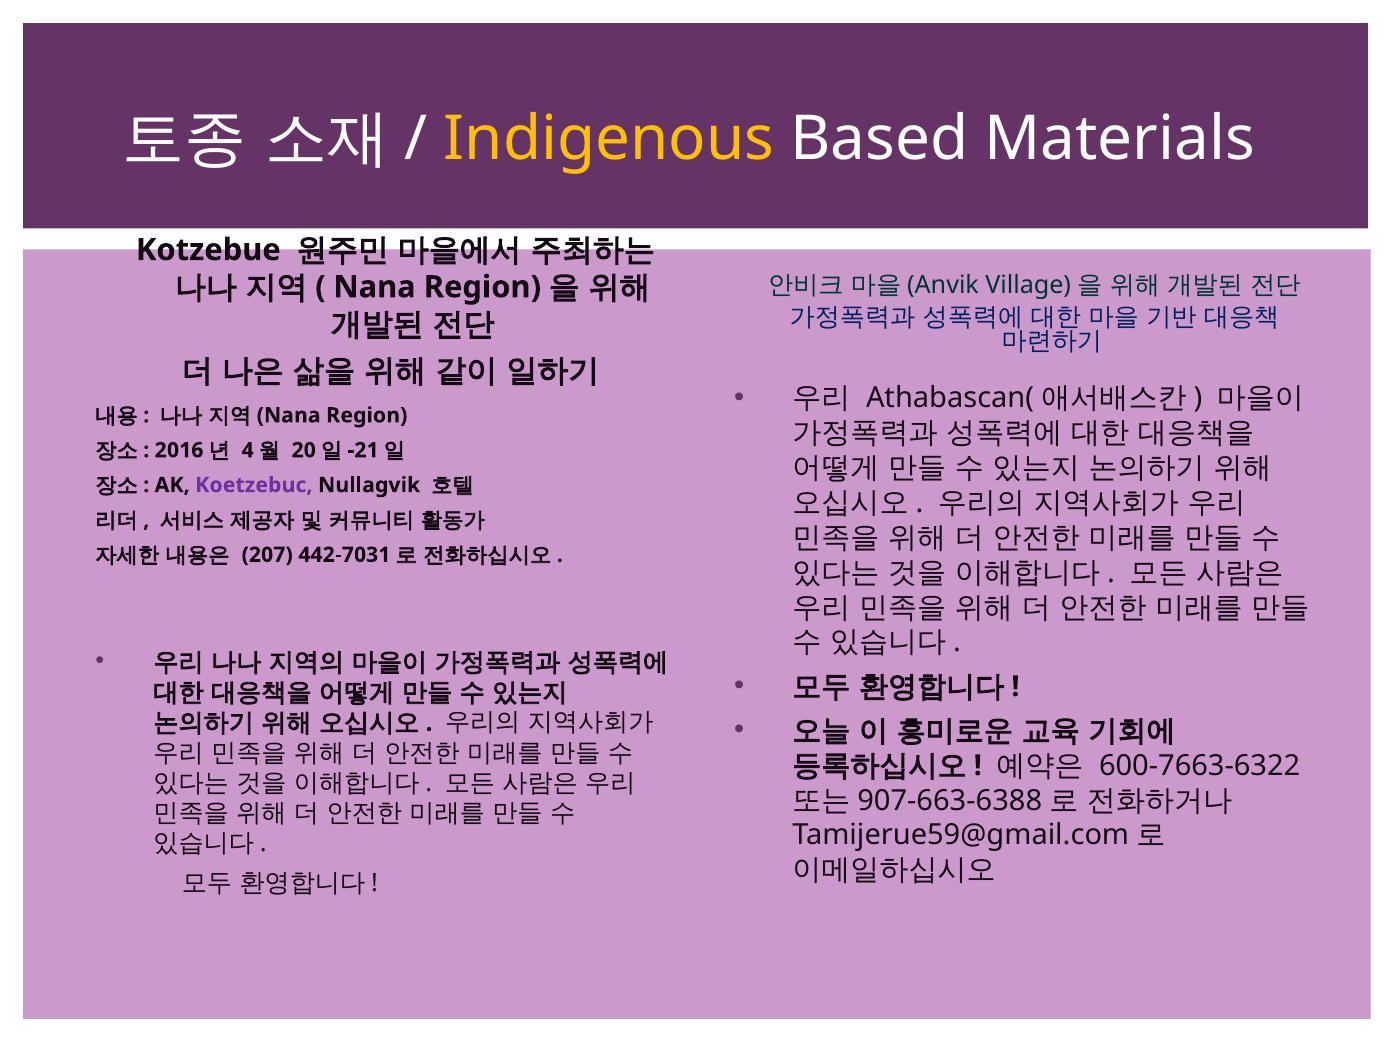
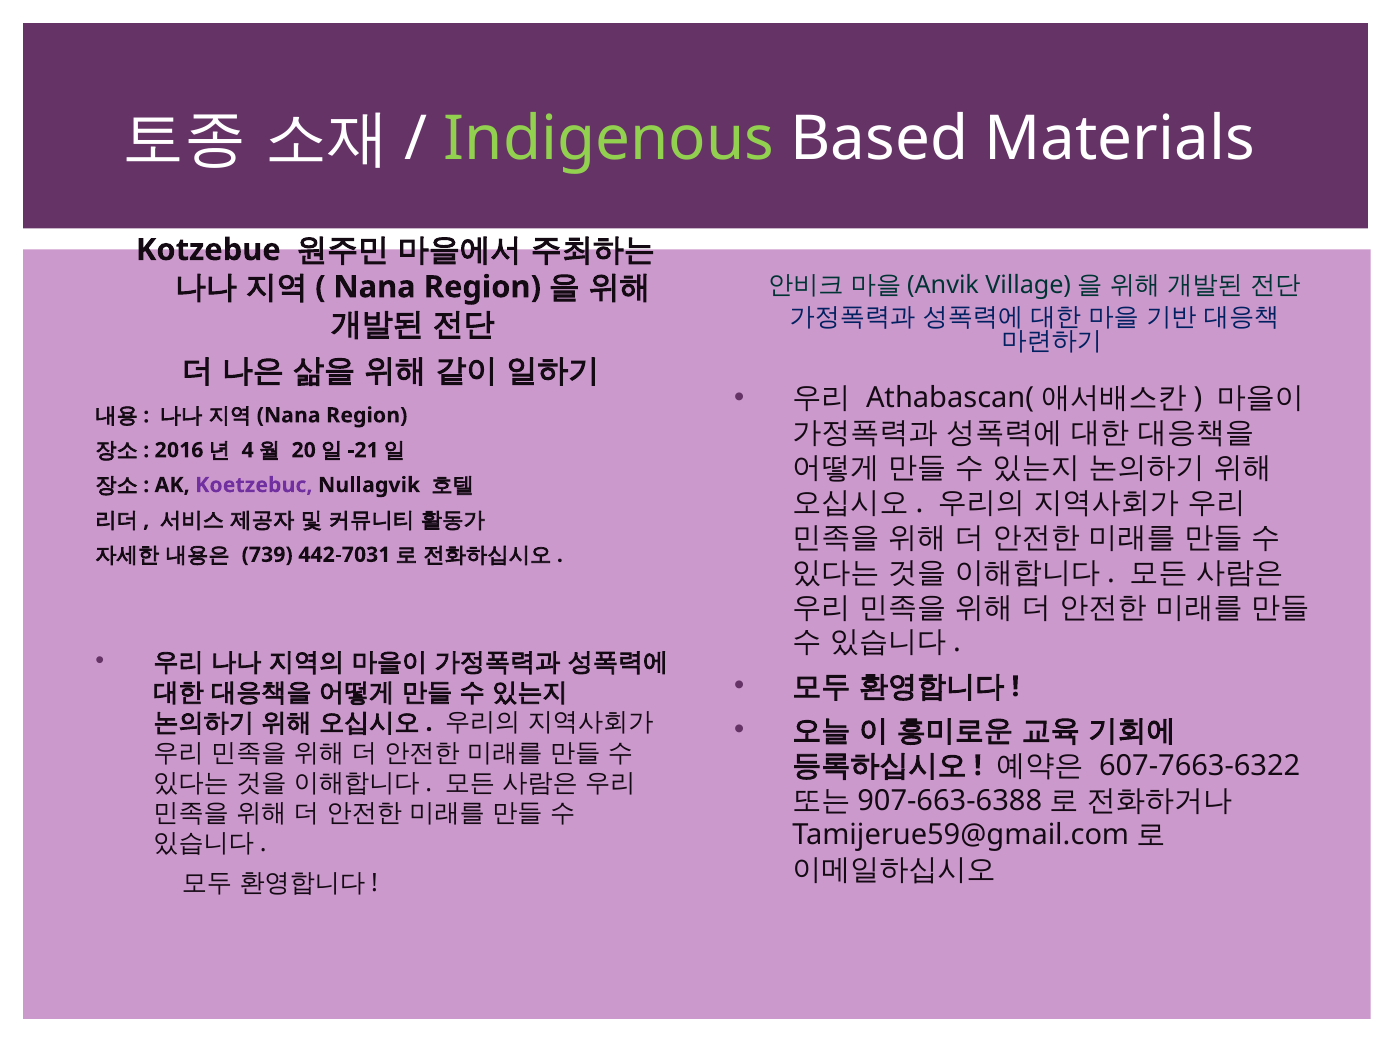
Indigenous colour: yellow -> light green
207: 207 -> 739
600-7663-6322: 600-7663-6322 -> 607-7663-6322
